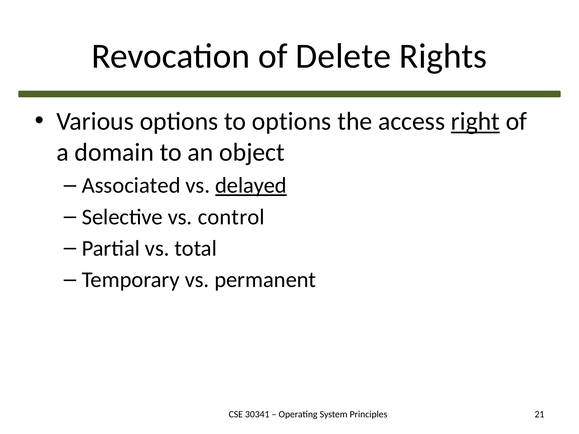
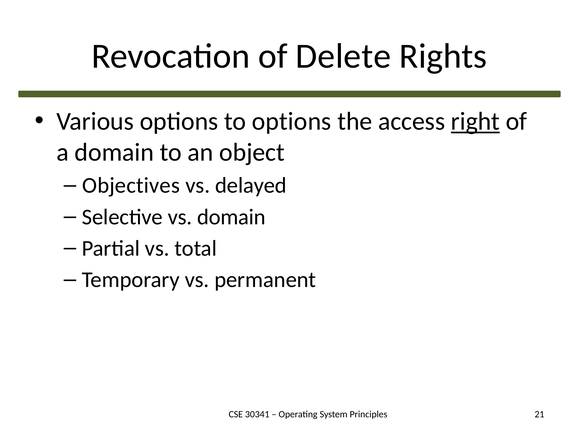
Associated: Associated -> Objectives
delayed underline: present -> none
vs control: control -> domain
